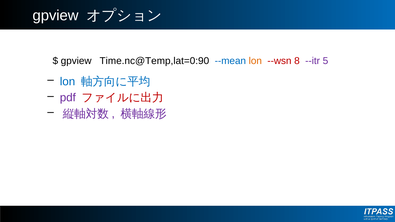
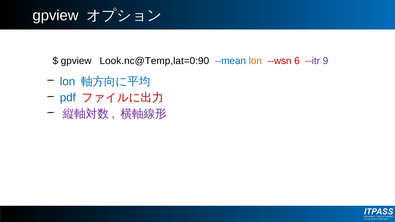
Time.nc@Temp,lat=0:90: Time.nc@Temp,lat=0:90 -> Look.nc@Temp,lat=0:90
8: 8 -> 6
5: 5 -> 9
pdf colour: purple -> blue
